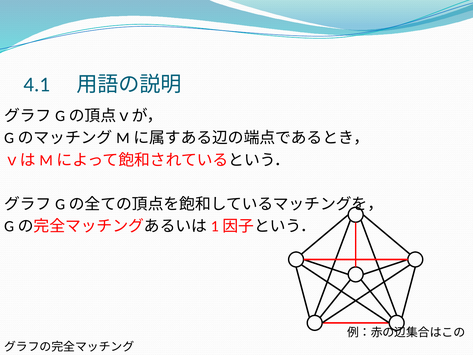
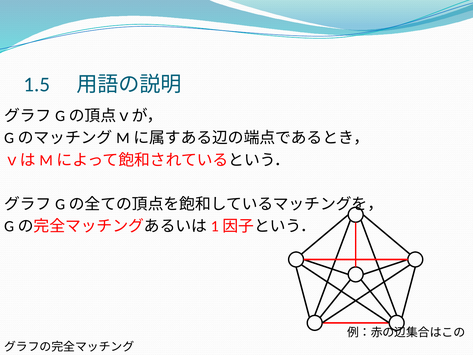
4.1: 4.1 -> 1.5
